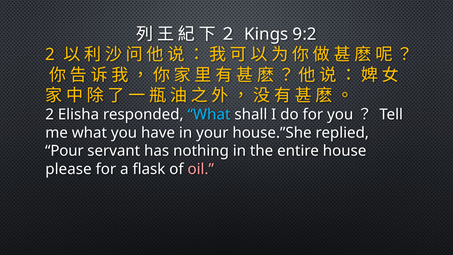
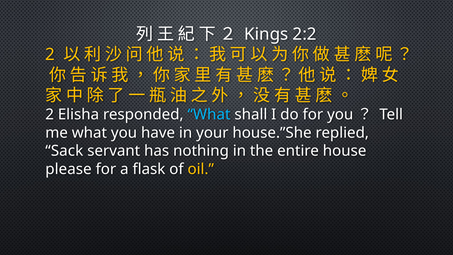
9:2: 9:2 -> 2:2
Pour: Pour -> Sack
oil colour: pink -> yellow
